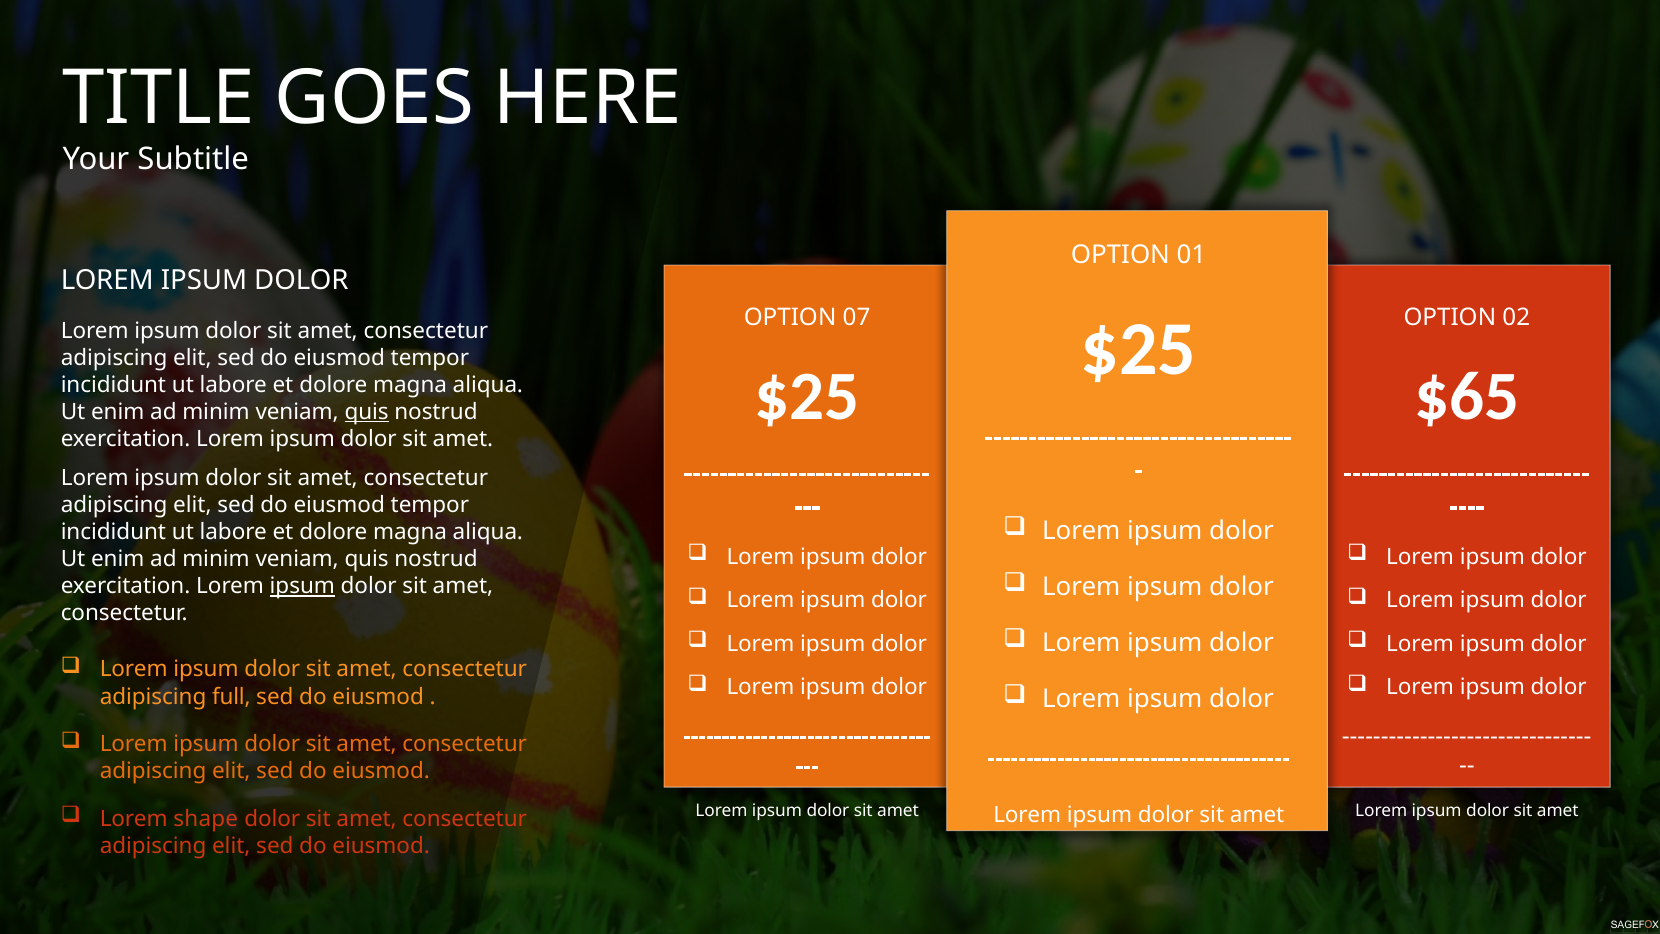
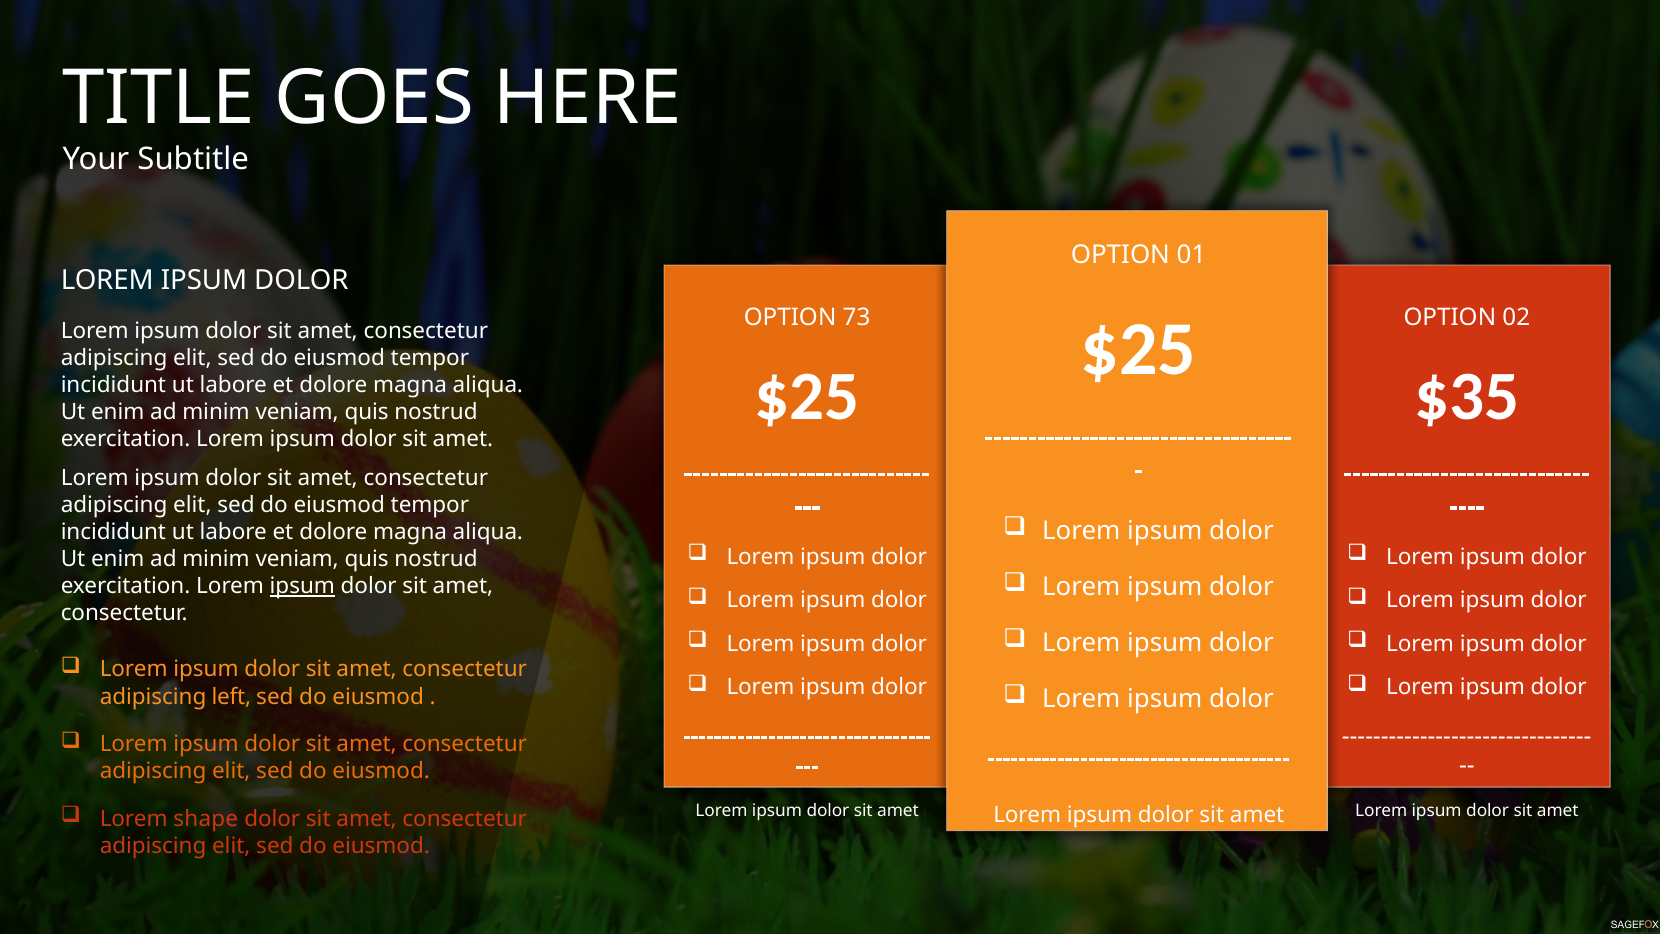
07: 07 -> 73
$65: $65 -> $35
quis at (367, 412) underline: present -> none
full: full -> left
